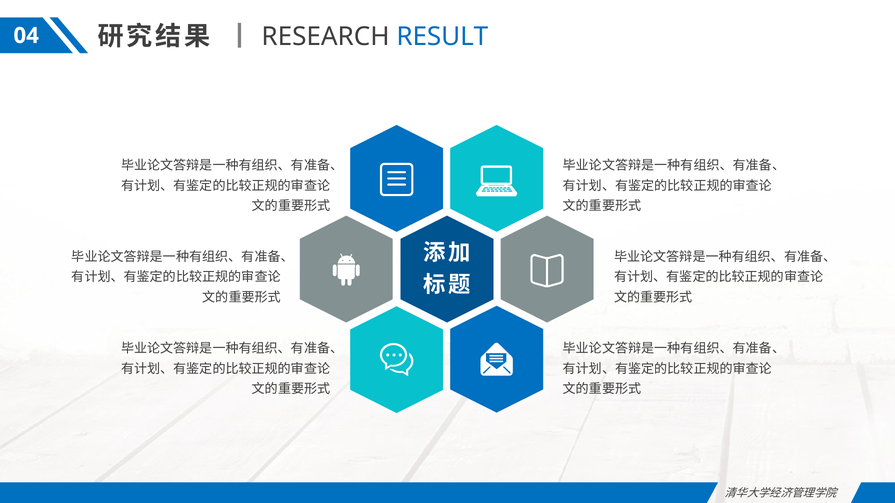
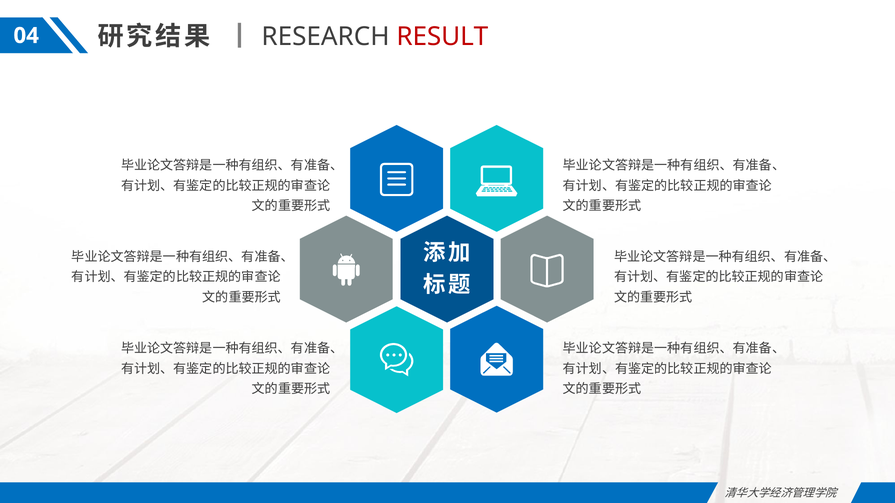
RESULT colour: blue -> red
